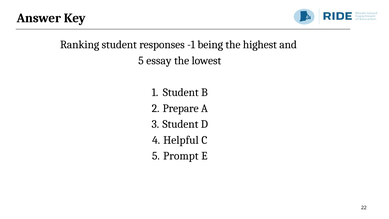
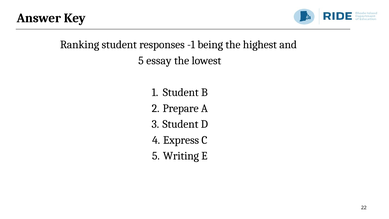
Helpful: Helpful -> Express
Prompt: Prompt -> Writing
